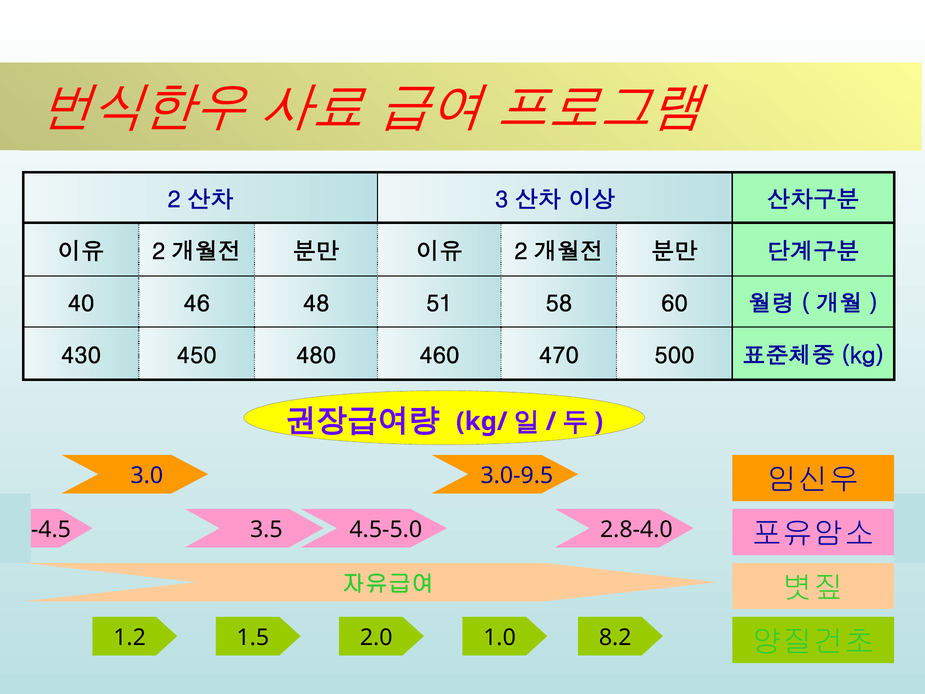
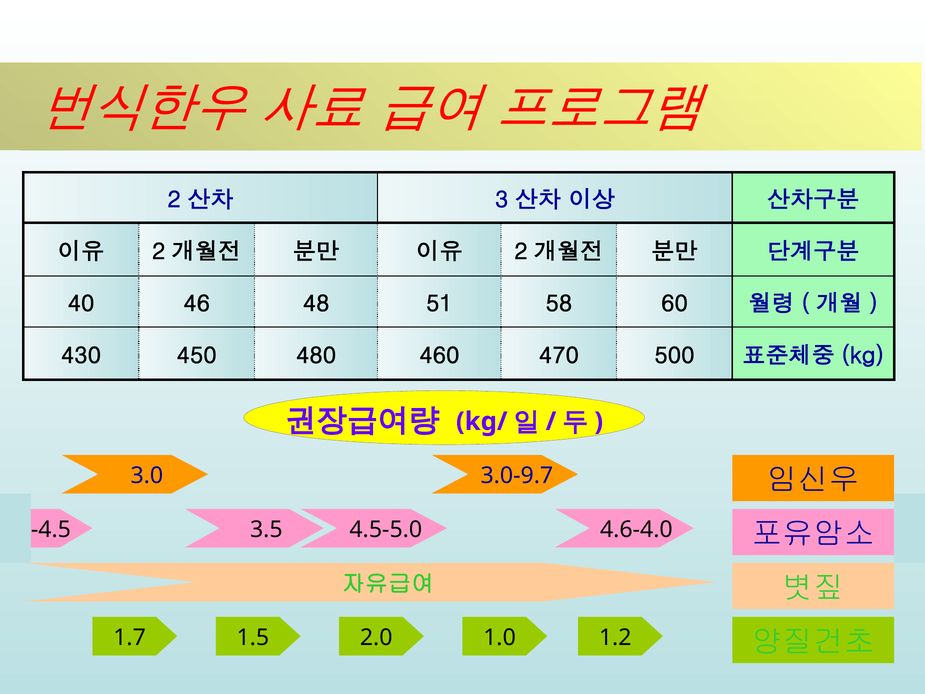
3.0-9.5: 3.0-9.5 -> 3.0-9.7
2.8-4.0: 2.8-4.0 -> 4.6-4.0
1.2: 1.2 -> 1.7
8.2: 8.2 -> 1.2
